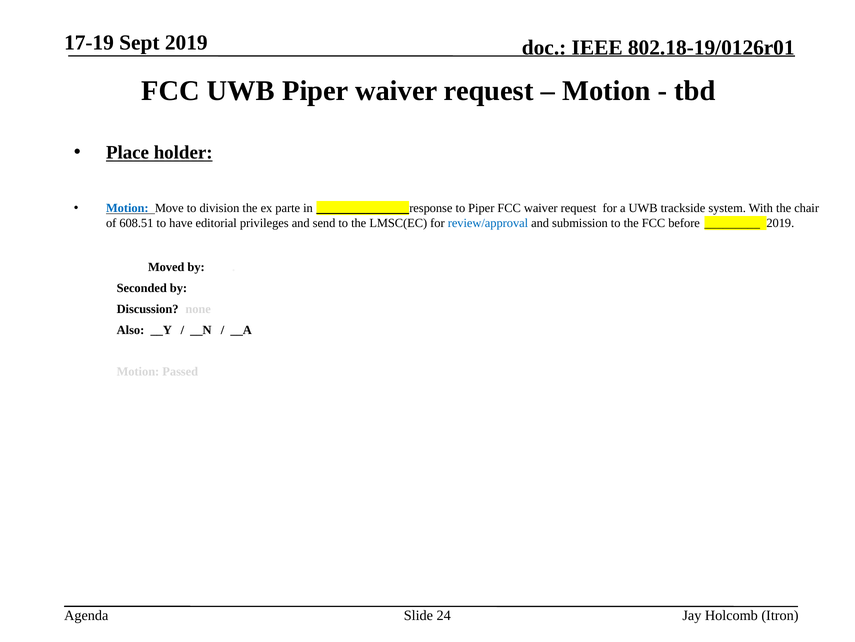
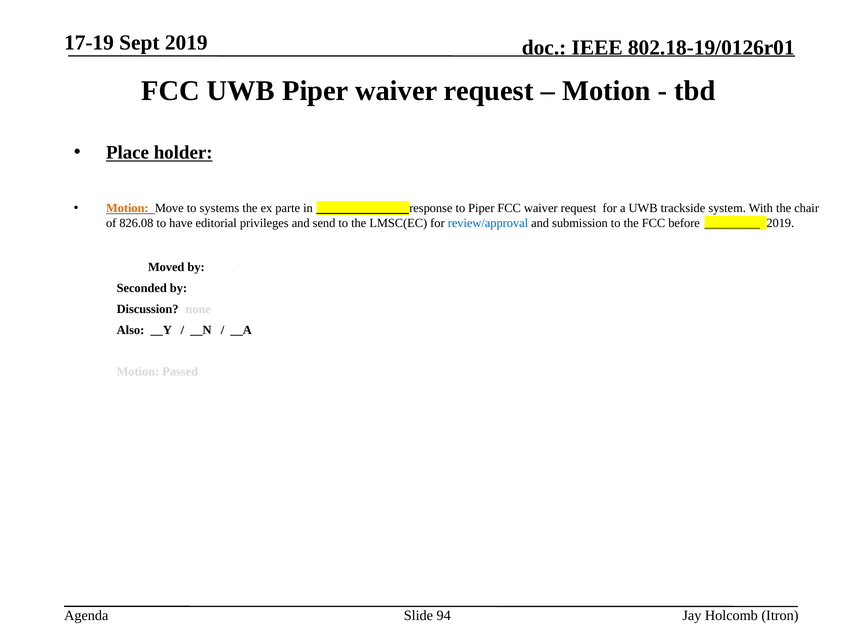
Motion at (127, 208) colour: blue -> orange
division: division -> systems
608.51: 608.51 -> 826.08
24: 24 -> 94
